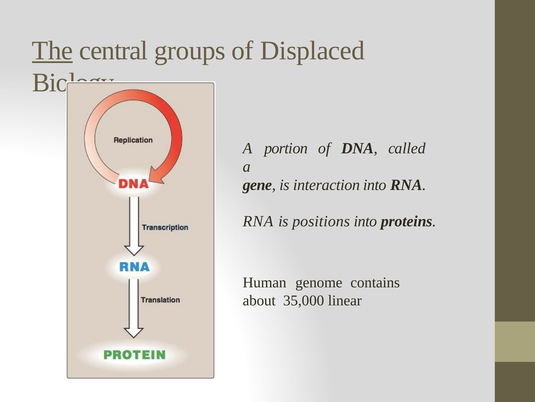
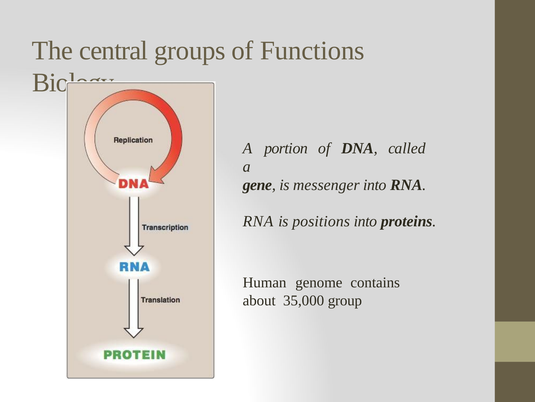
The underline: present -> none
Displaced: Displaced -> Functions
interaction: interaction -> messenger
linear: linear -> group
